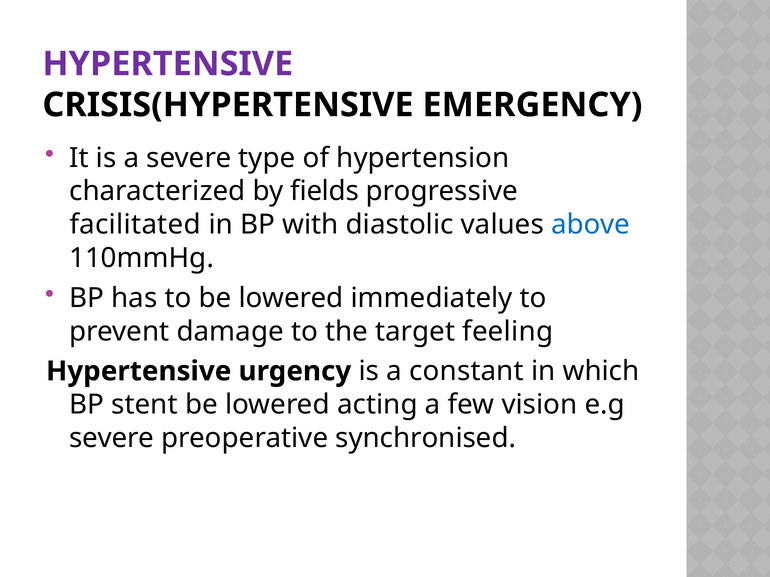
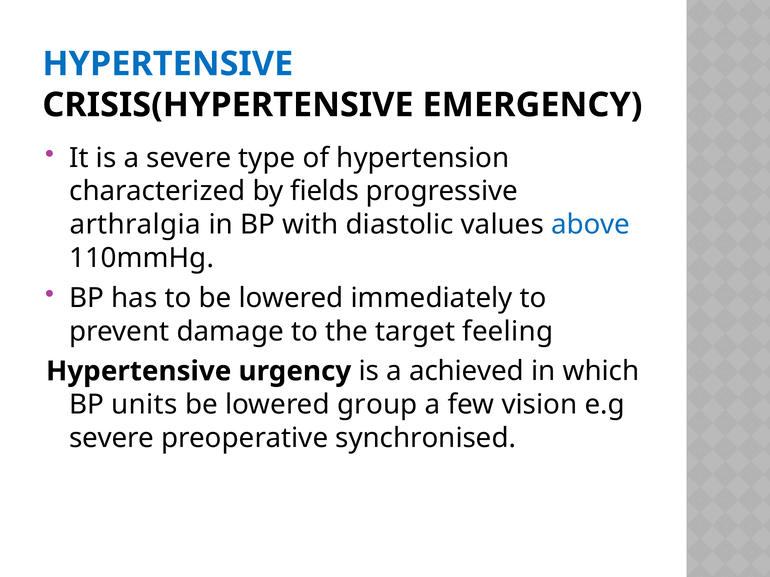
HYPERTENSIVE at (168, 64) colour: purple -> blue
facilitated: facilitated -> arthralgia
constant: constant -> achieved
stent: stent -> units
acting: acting -> group
